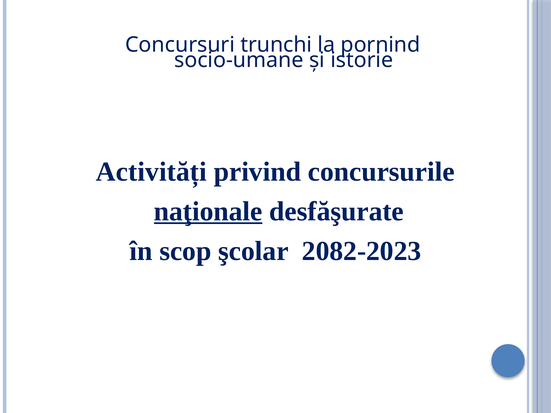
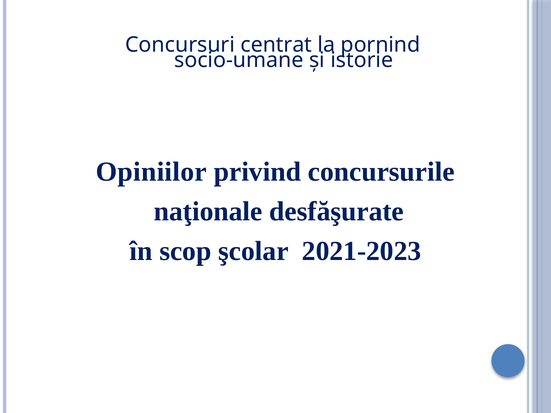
trunchi: trunchi -> centrat
Activități: Activități -> Opiniilor
naţionale underline: present -> none
2082-2023: 2082-2023 -> 2021-2023
